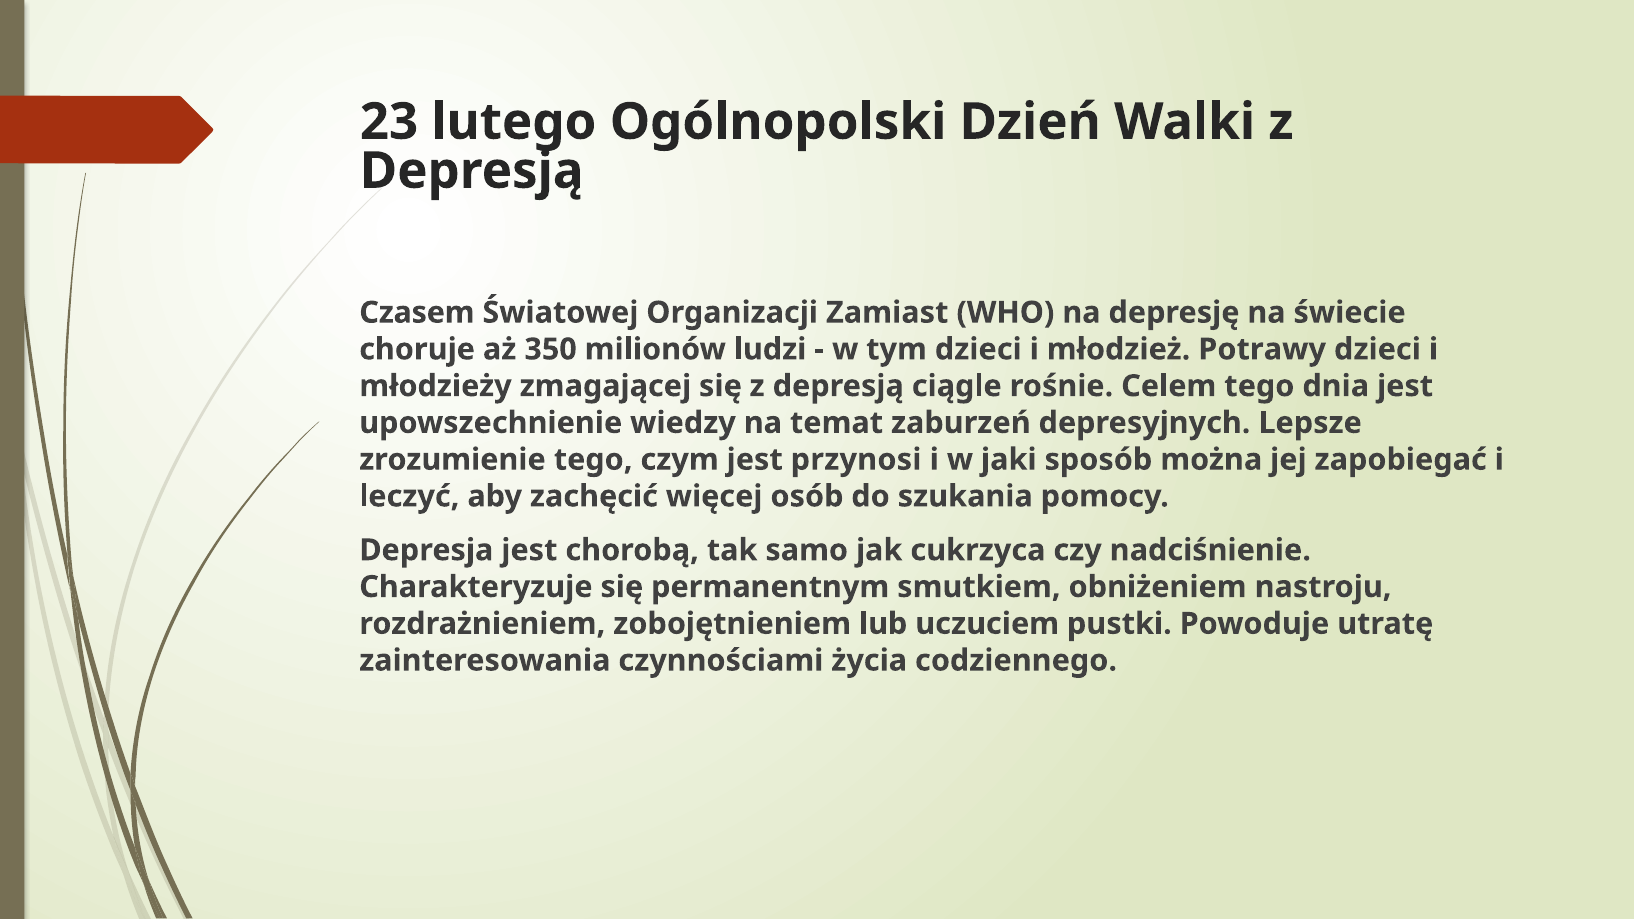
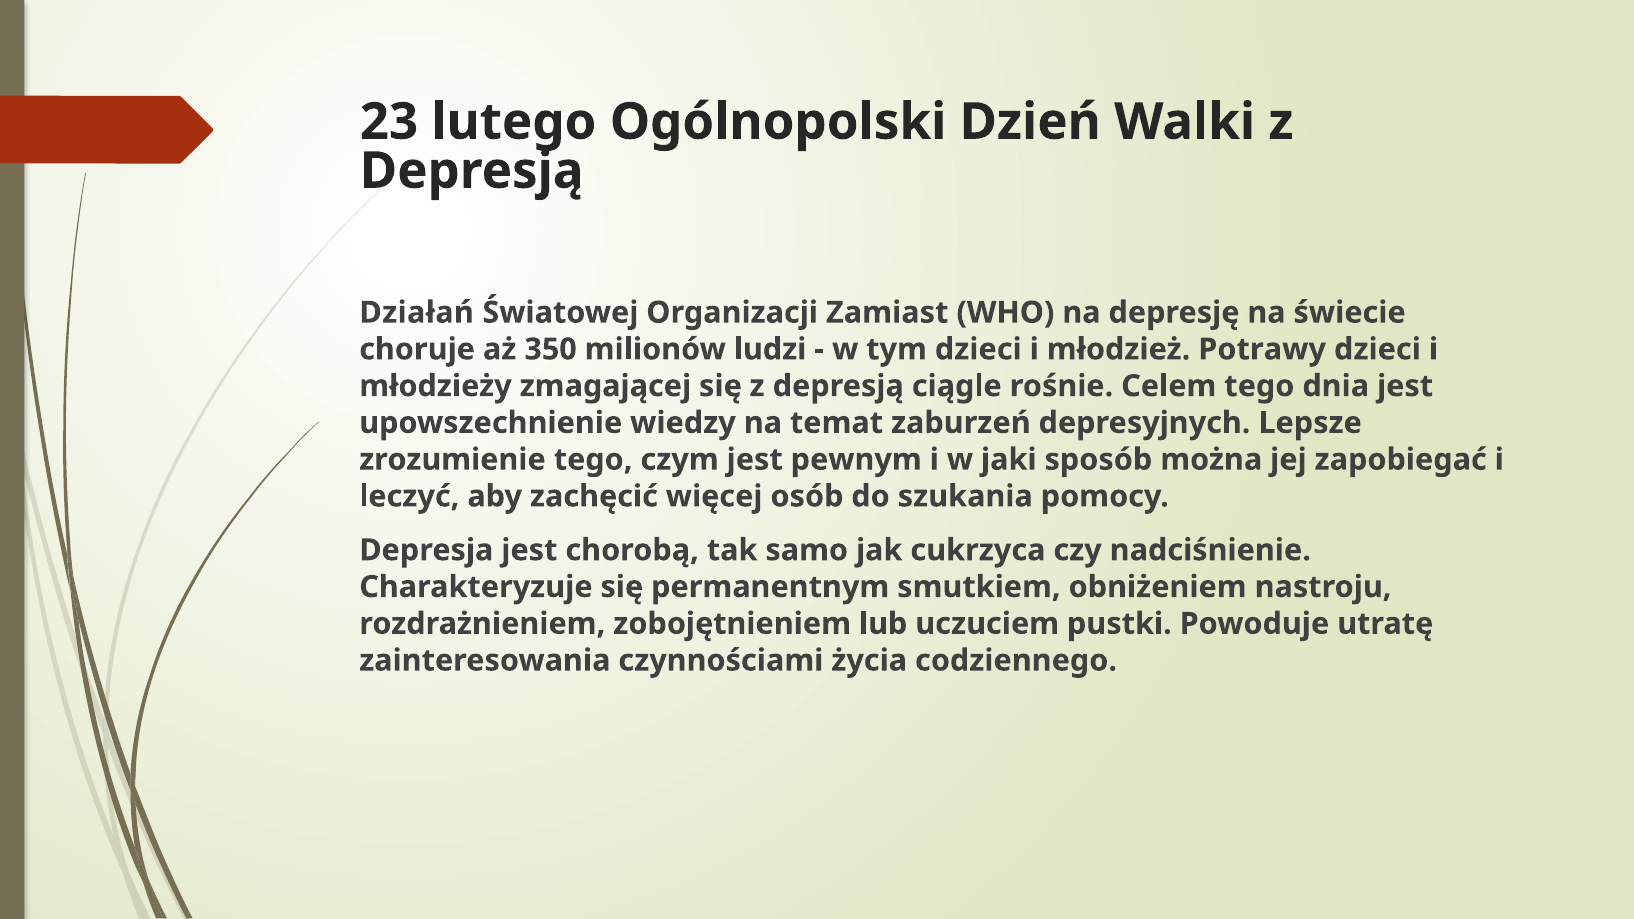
Czasem: Czasem -> Działań
przynosi: przynosi -> pewnym
